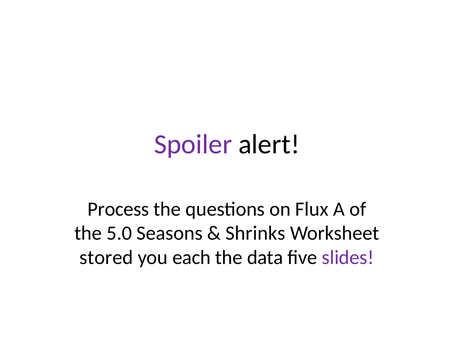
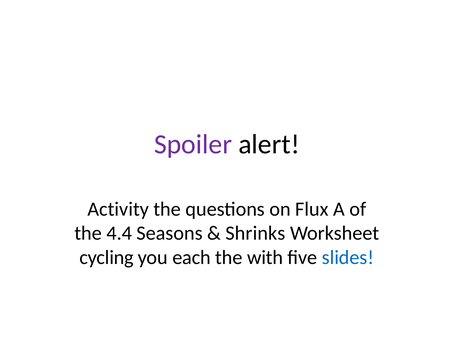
Process: Process -> Activity
5.0: 5.0 -> 4.4
stored: stored -> cycling
data: data -> with
slides colour: purple -> blue
